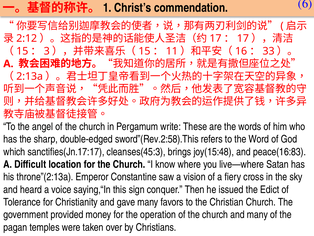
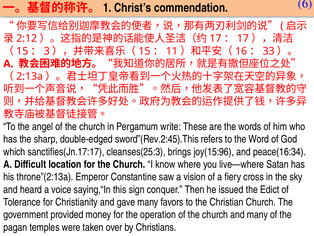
sword”(Rev.2:58).This: sword”(Rev.2:58).This -> sword”(Rev.2:45).This
cleanses(45:3: cleanses(45:3 -> cleanses(25:3
joy(15:48: joy(15:48 -> joy(15:96
peace(16:83: peace(16:83 -> peace(16:34
